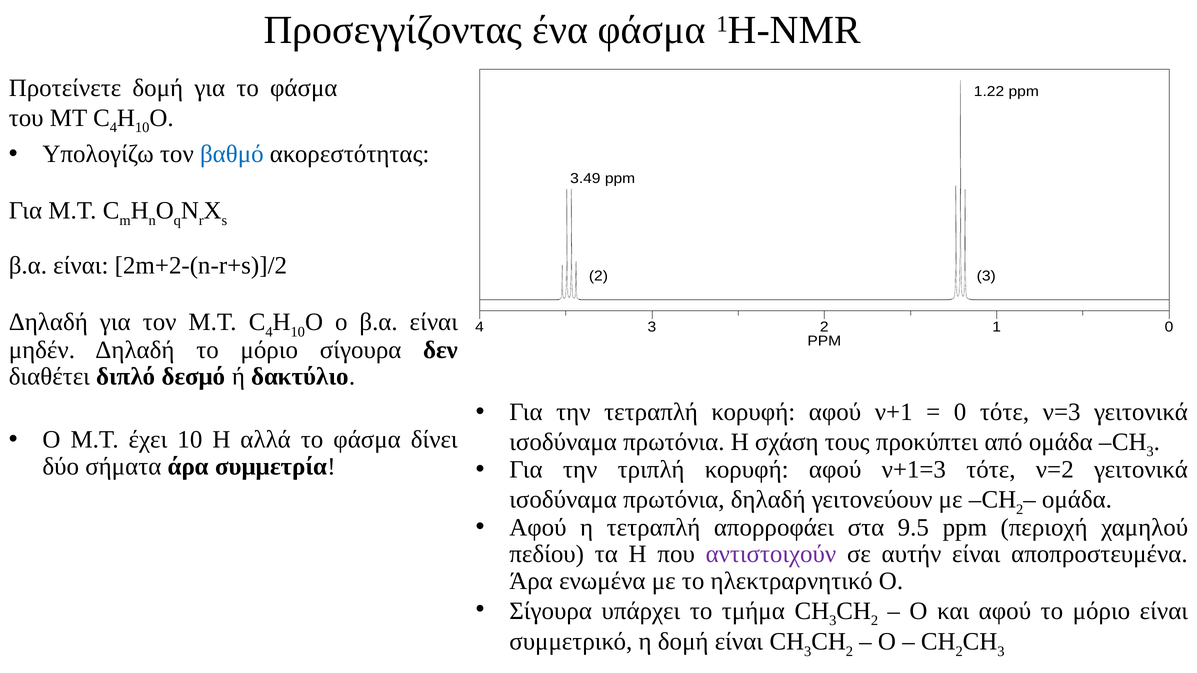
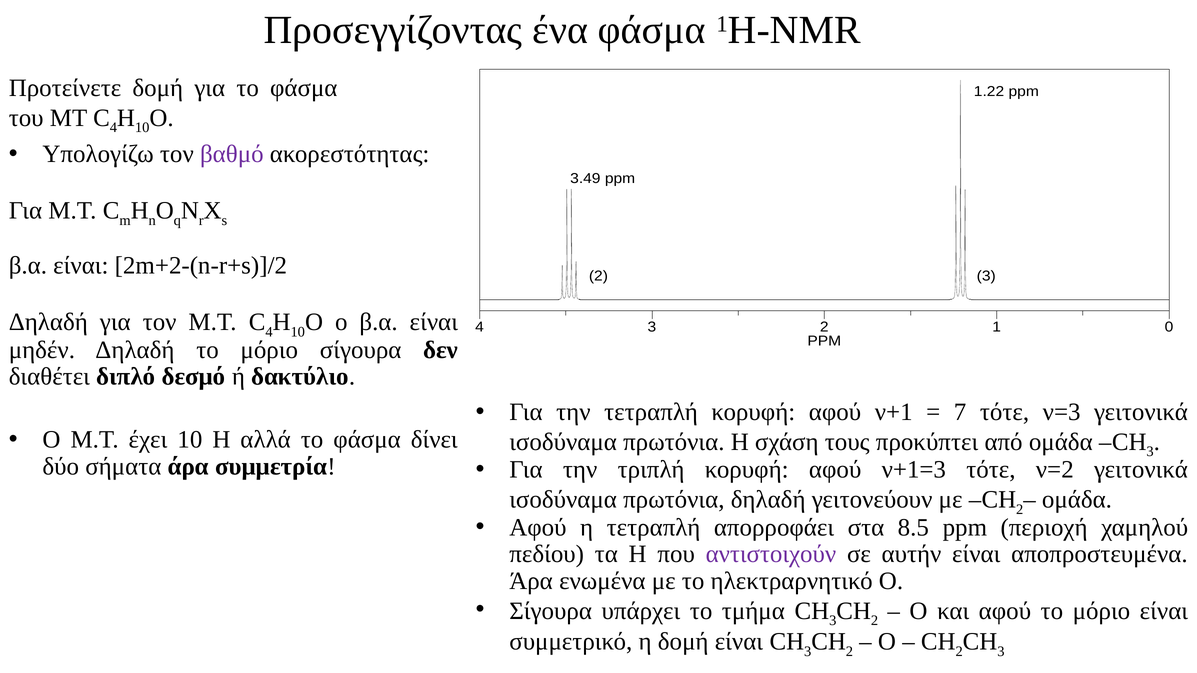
βαθμό colour: blue -> purple
0 at (960, 412): 0 -> 7
9.5: 9.5 -> 8.5
